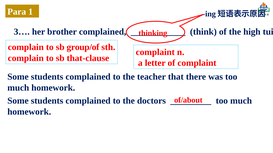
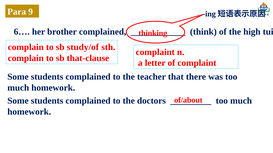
1: 1 -> 9
3…: 3… -> 6…
group/of: group/of -> study/of
